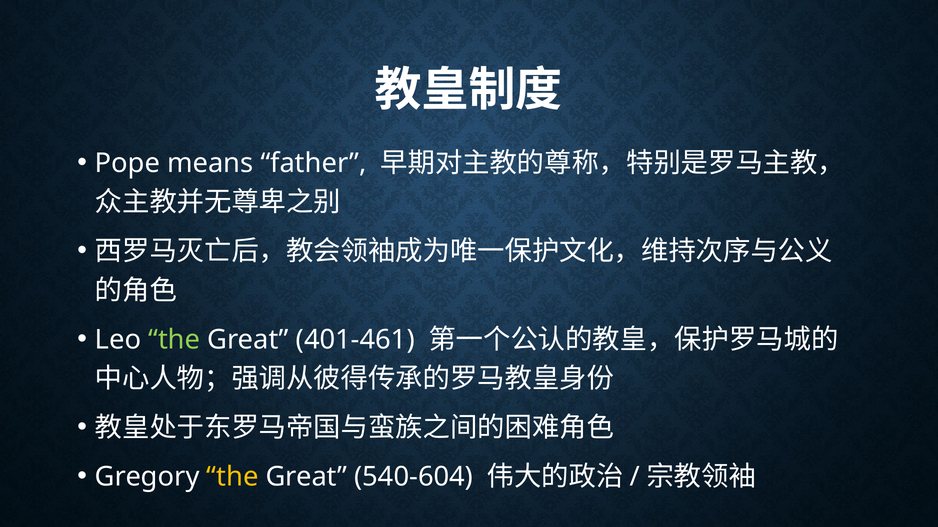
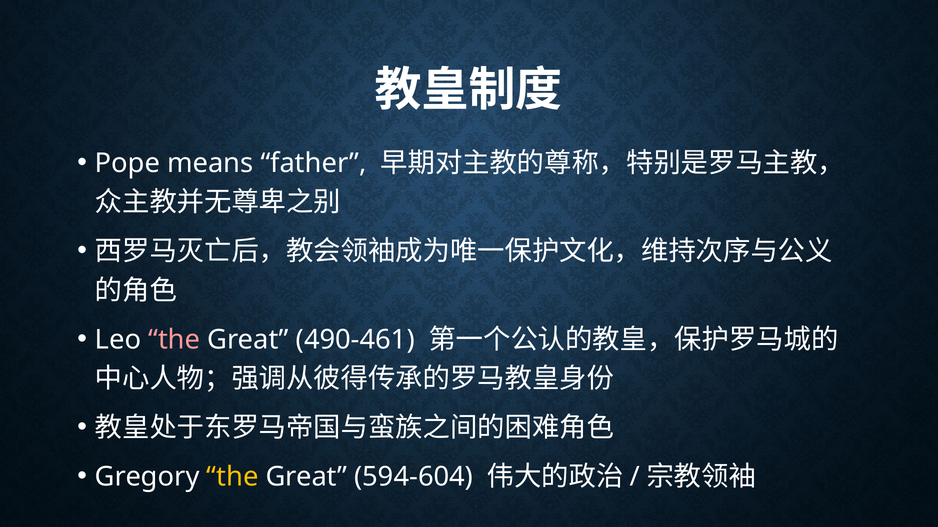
the at (174, 340) colour: light green -> pink
401-461: 401-461 -> 490-461
540-604: 540-604 -> 594-604
